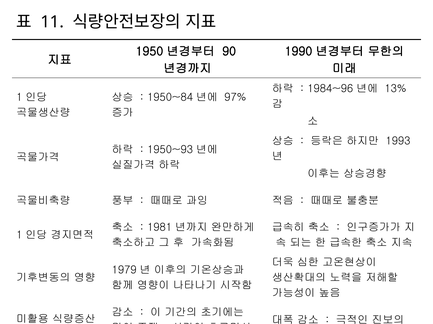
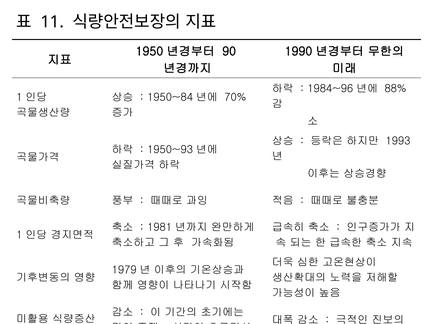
13%: 13% -> 88%
97%: 97% -> 70%
